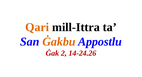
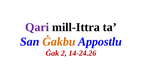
Qari colour: orange -> purple
